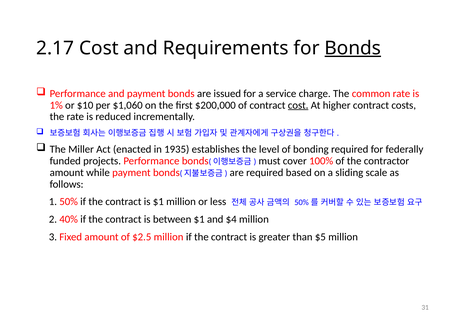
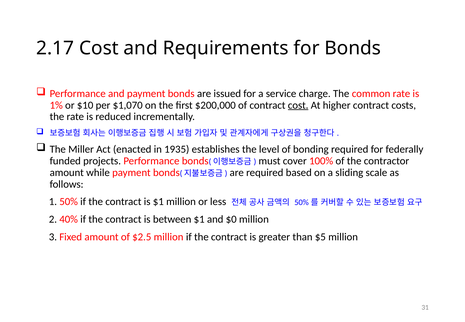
Bonds at (353, 48) underline: present -> none
$1,060: $1,060 -> $1,070
$4: $4 -> $0
